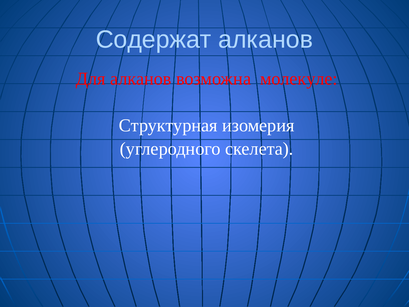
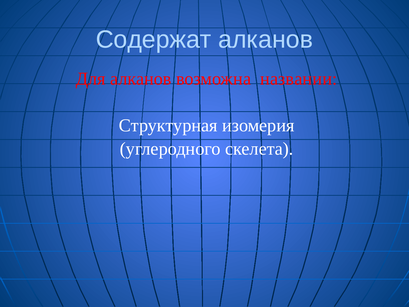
молекуле: молекуле -> названии
